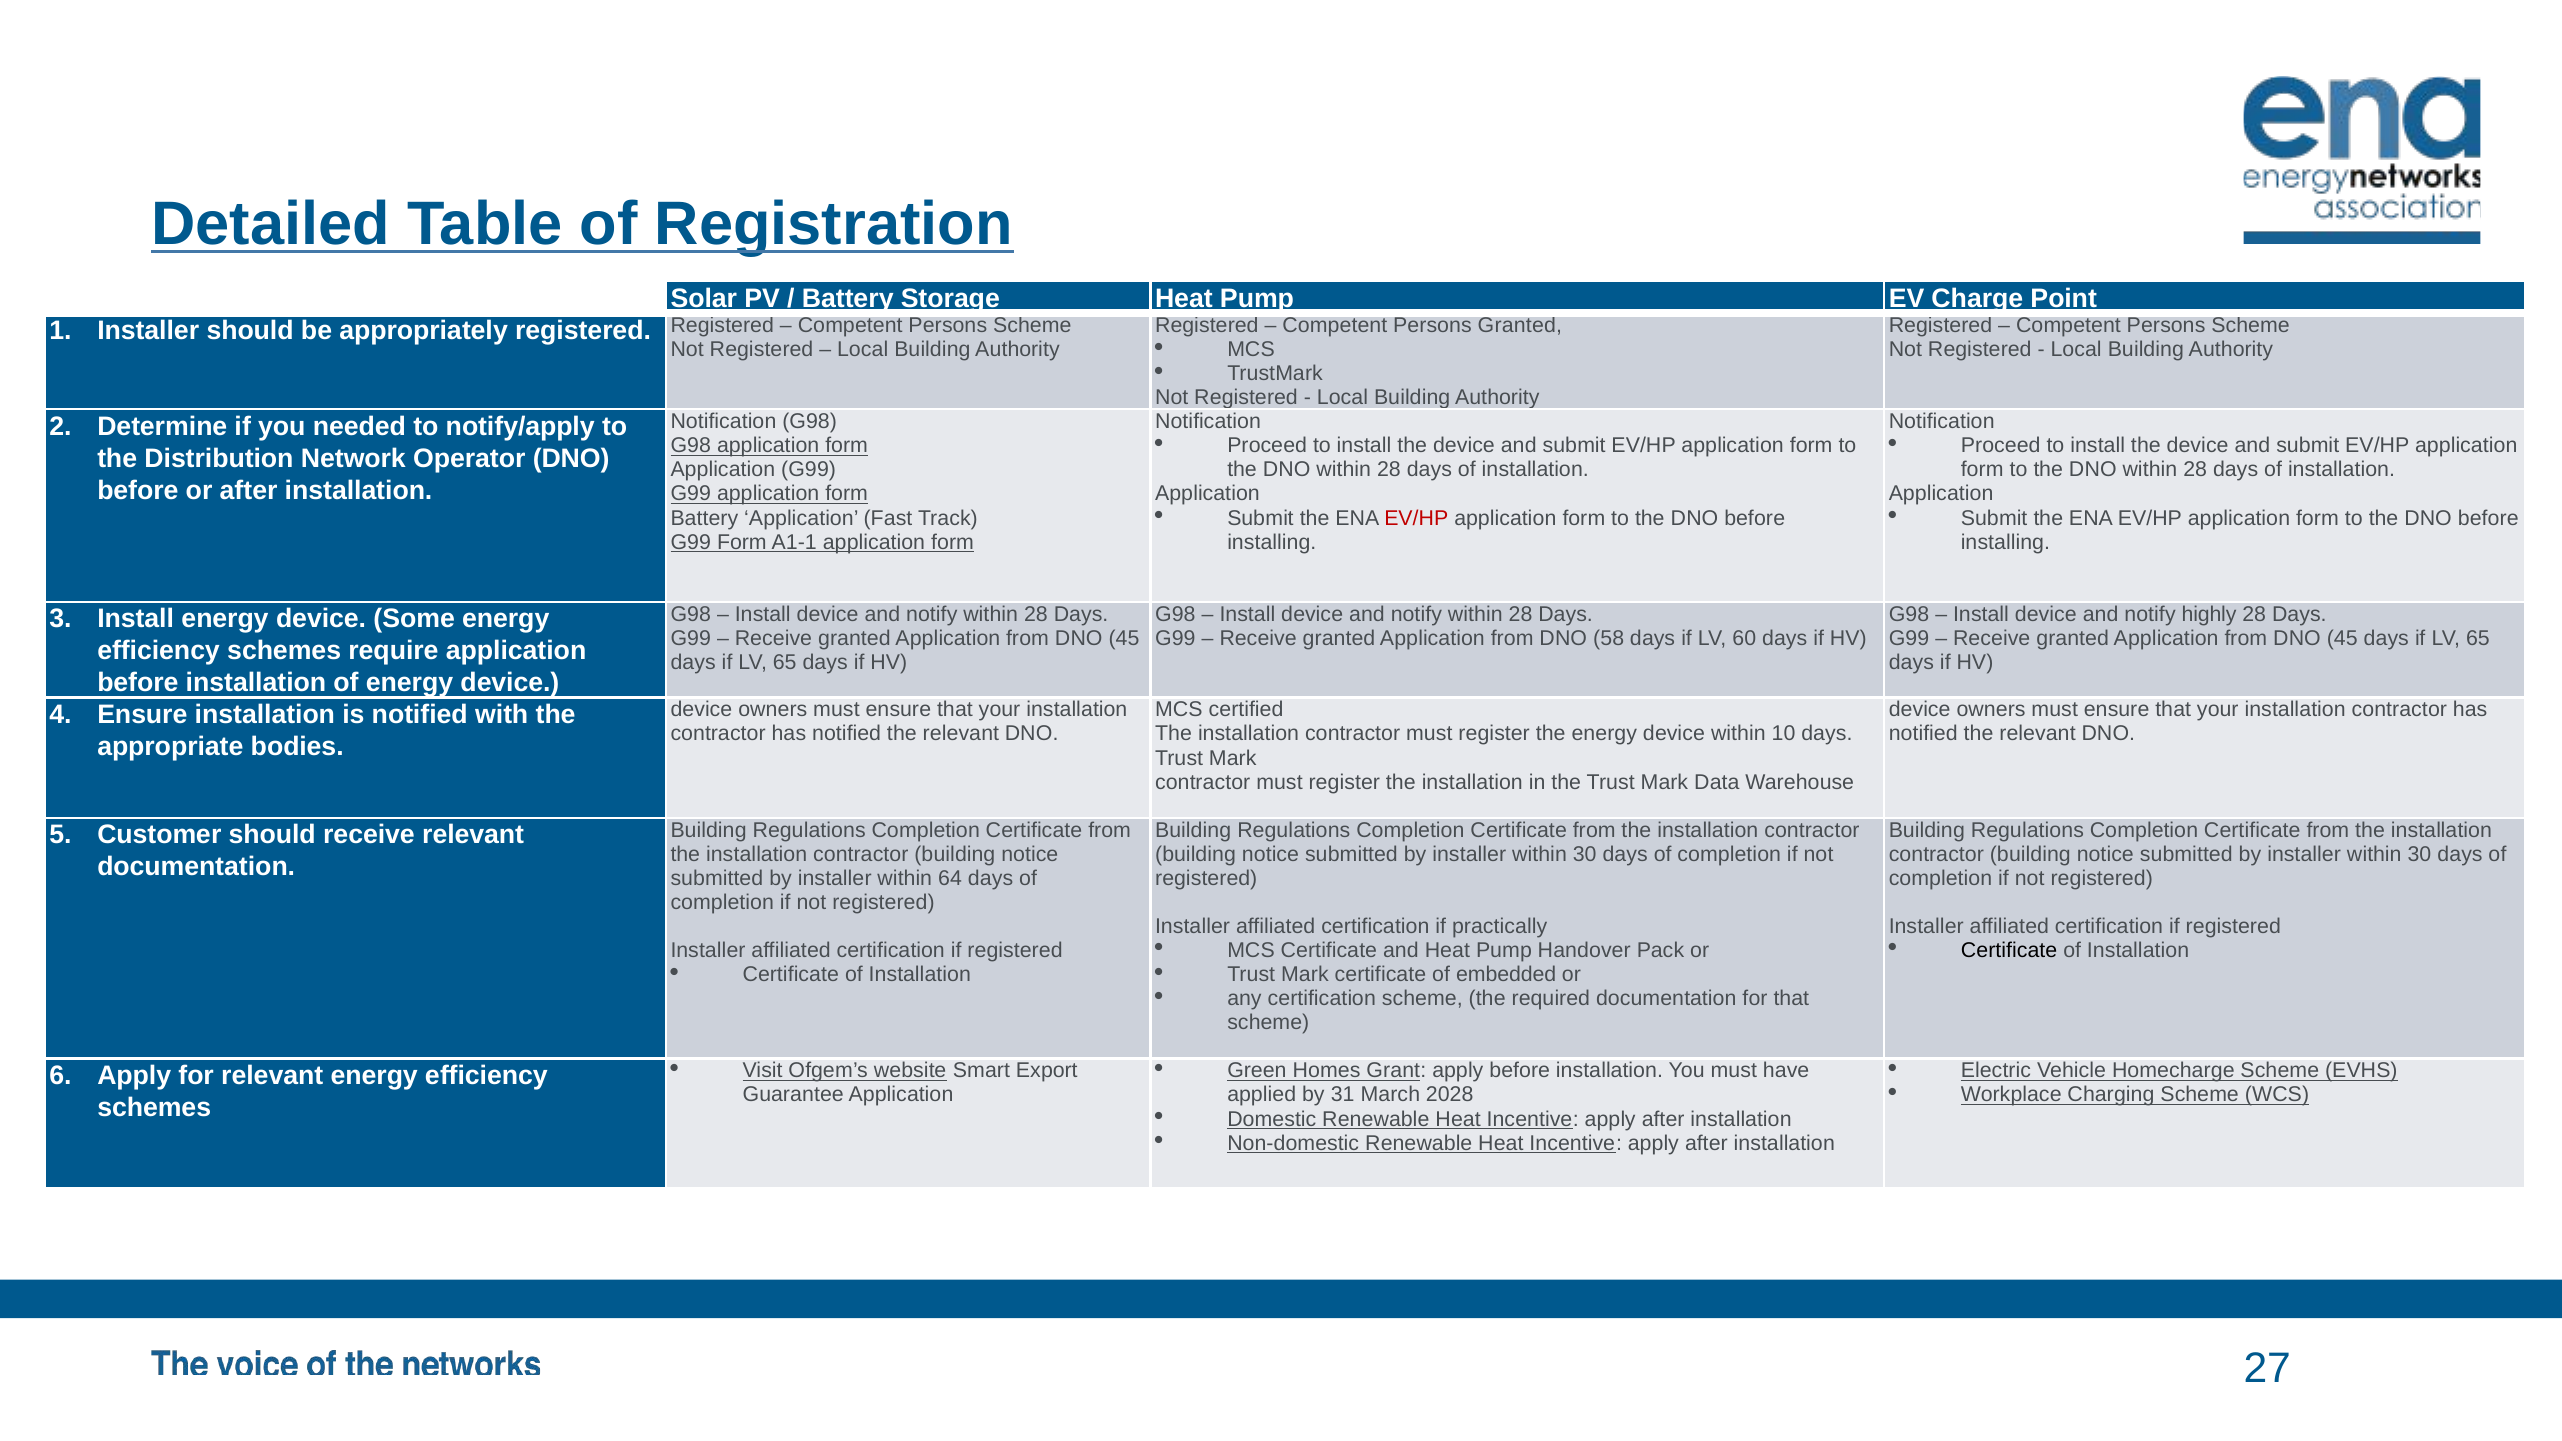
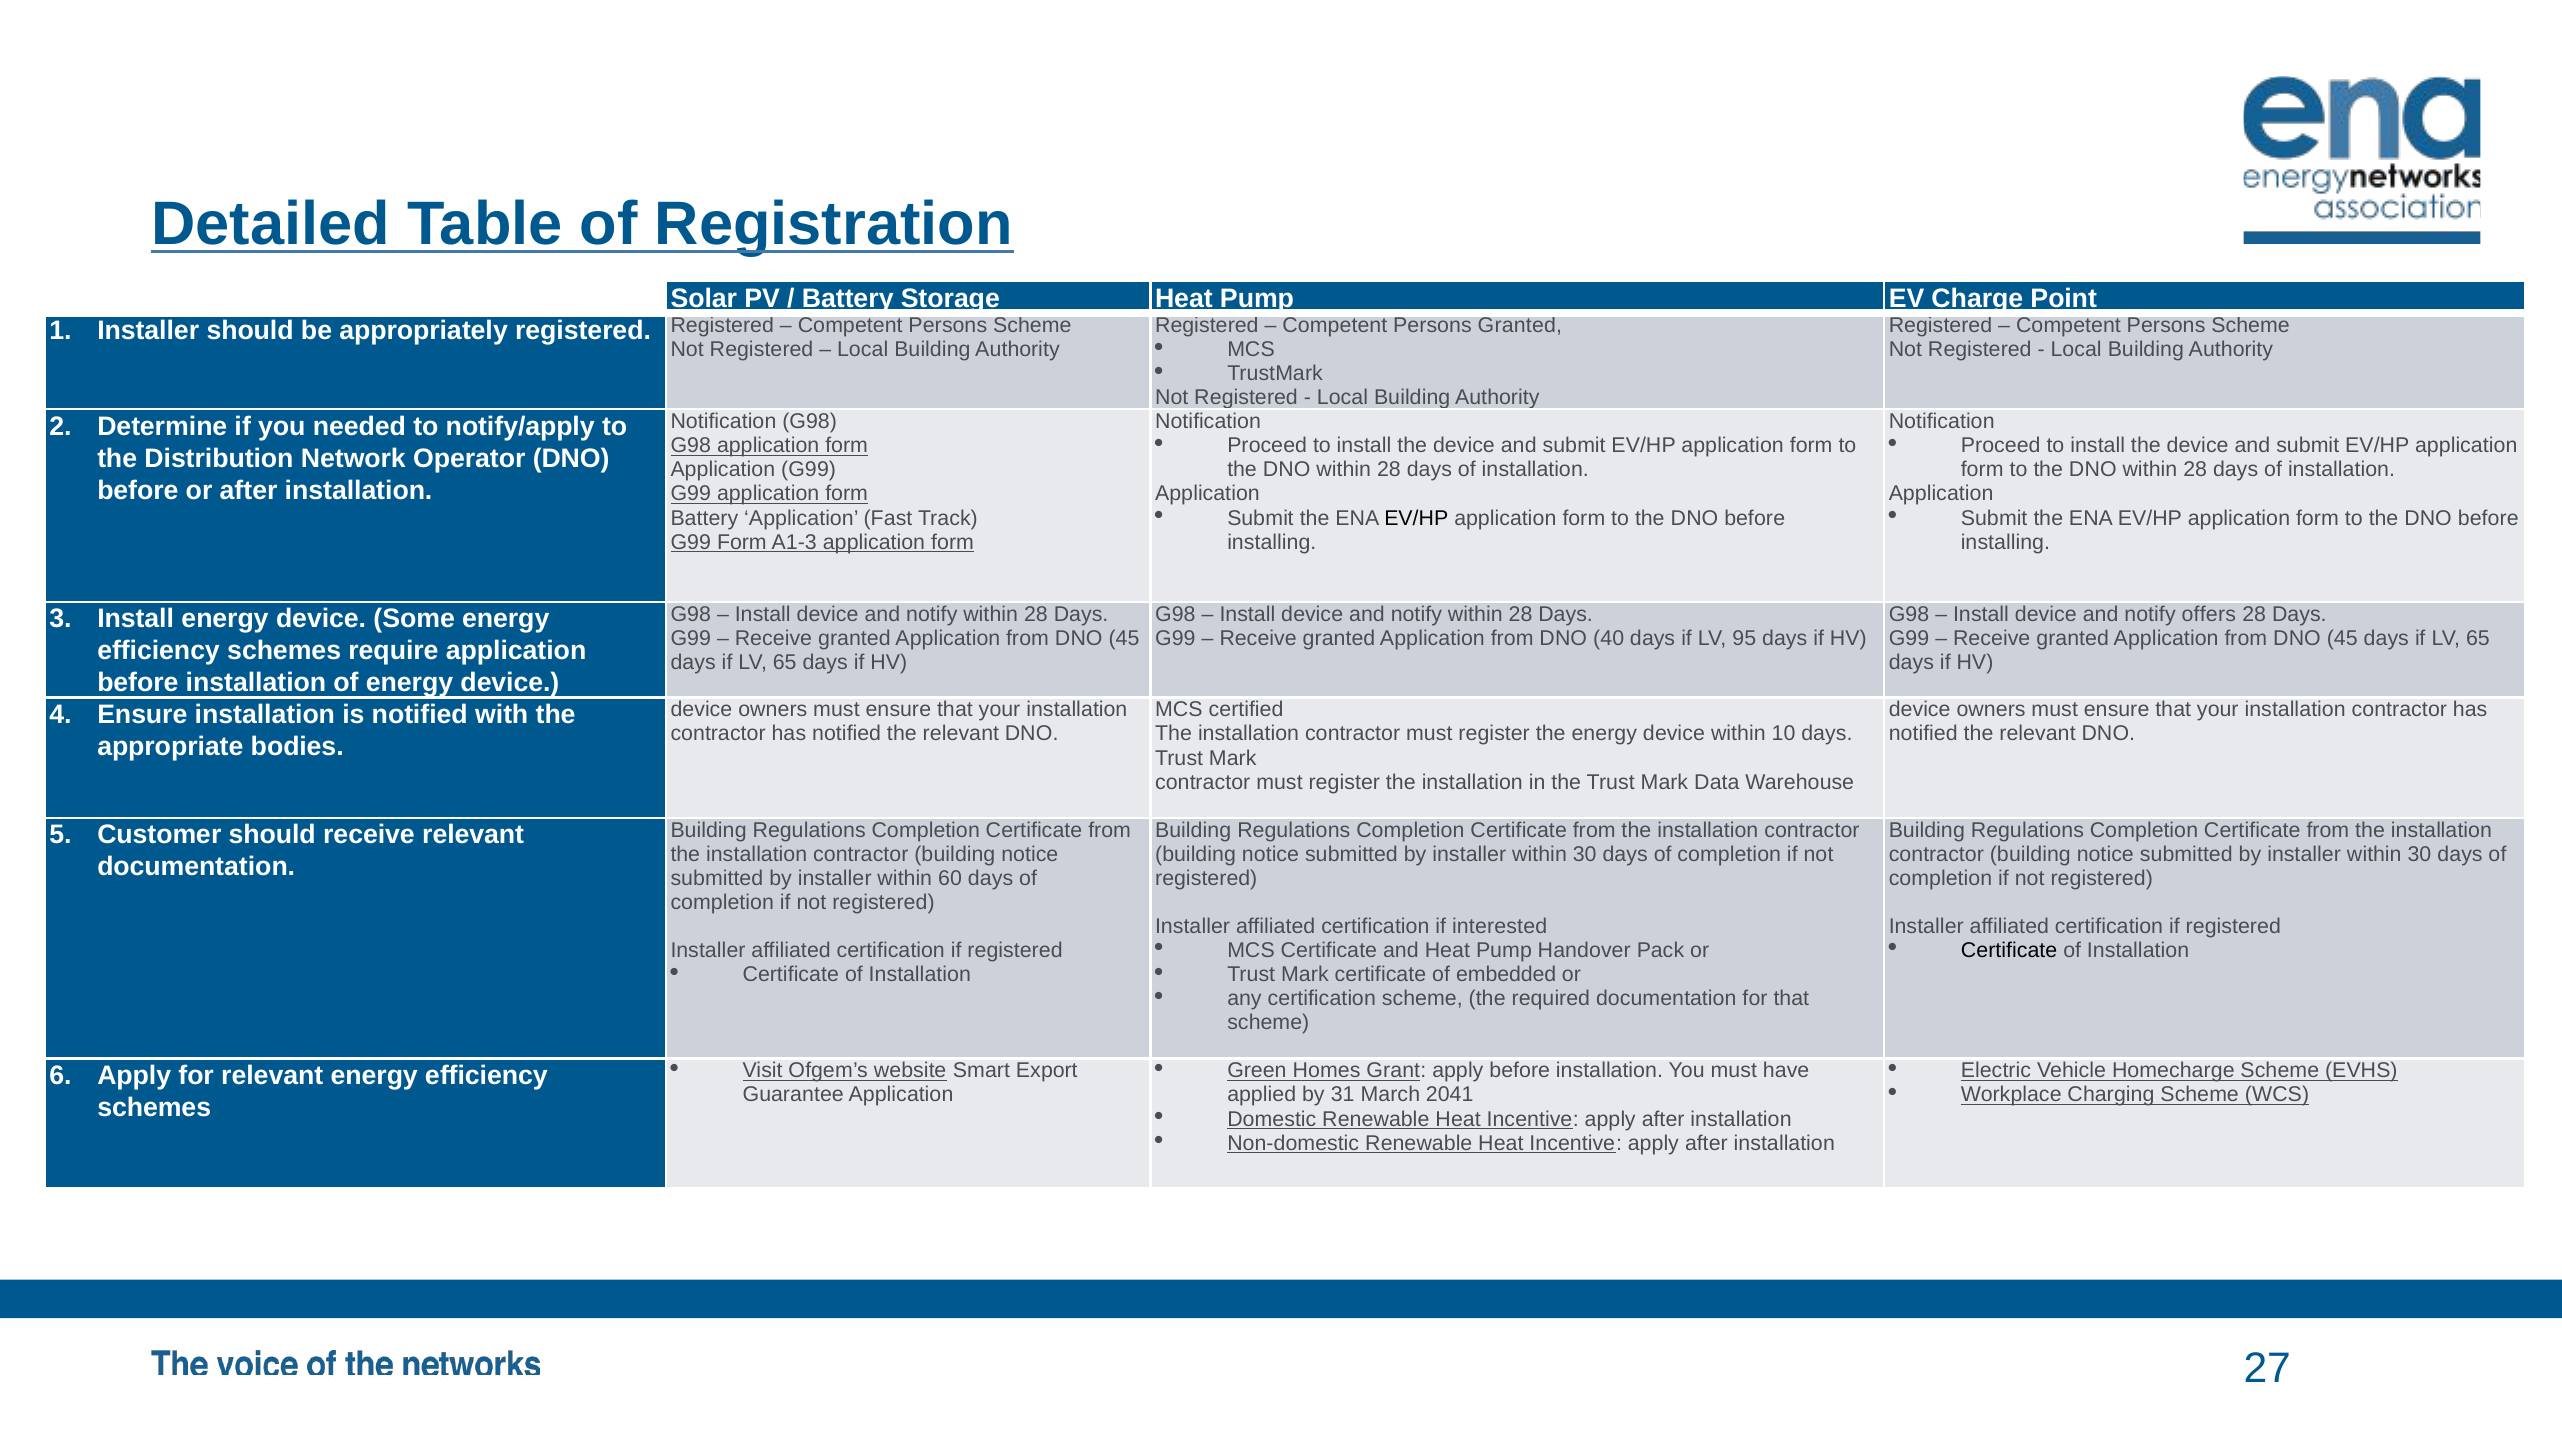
EV/HP at (1416, 518) colour: red -> black
A1-1: A1-1 -> A1-3
highly: highly -> offers
58: 58 -> 40
60: 60 -> 95
64: 64 -> 60
practically: practically -> interested
2028: 2028 -> 2041
